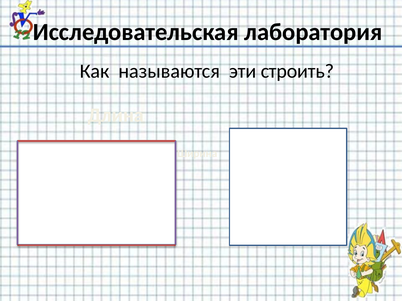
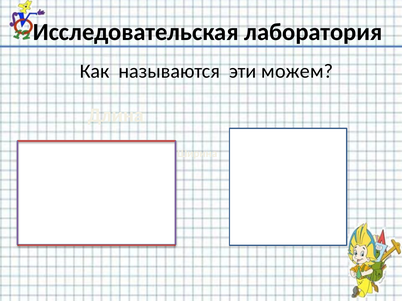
строить: строить -> можем
